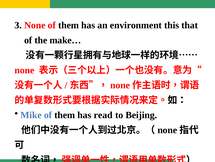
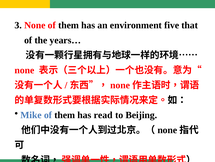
this: this -> five
make…: make… -> years…
